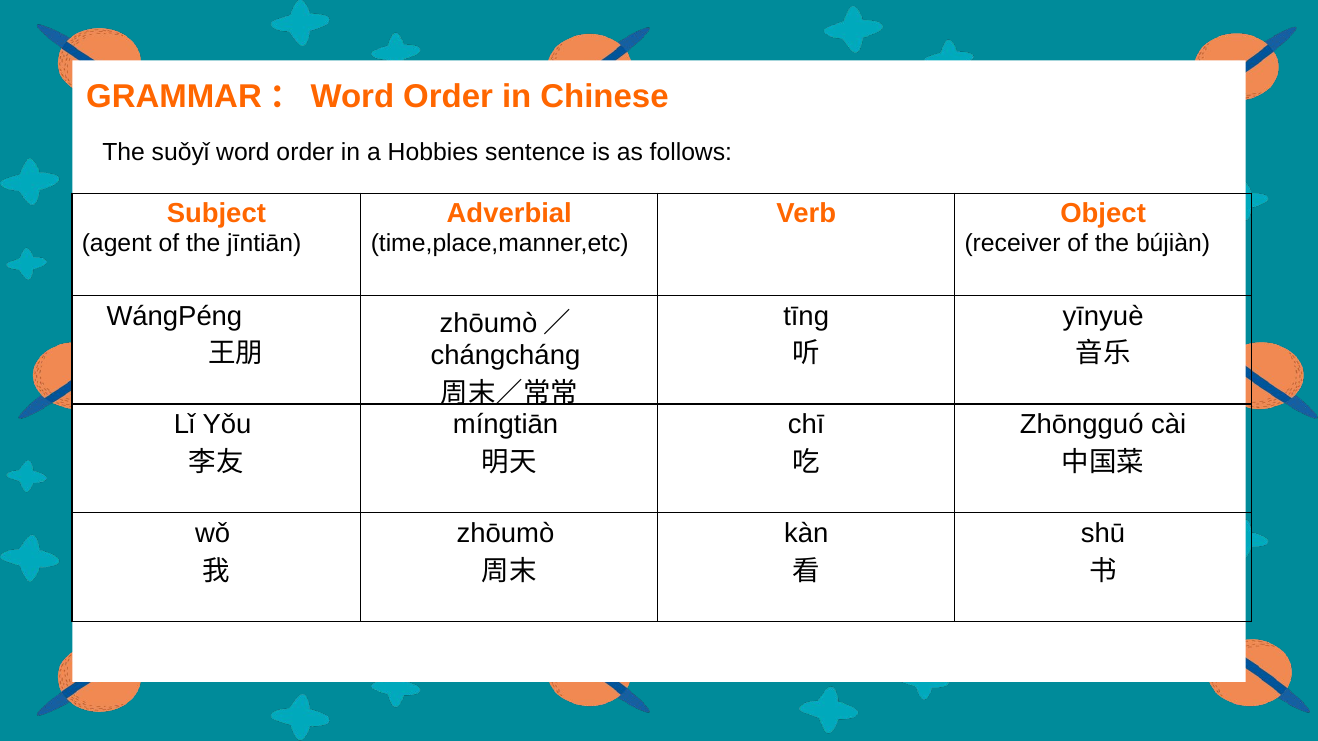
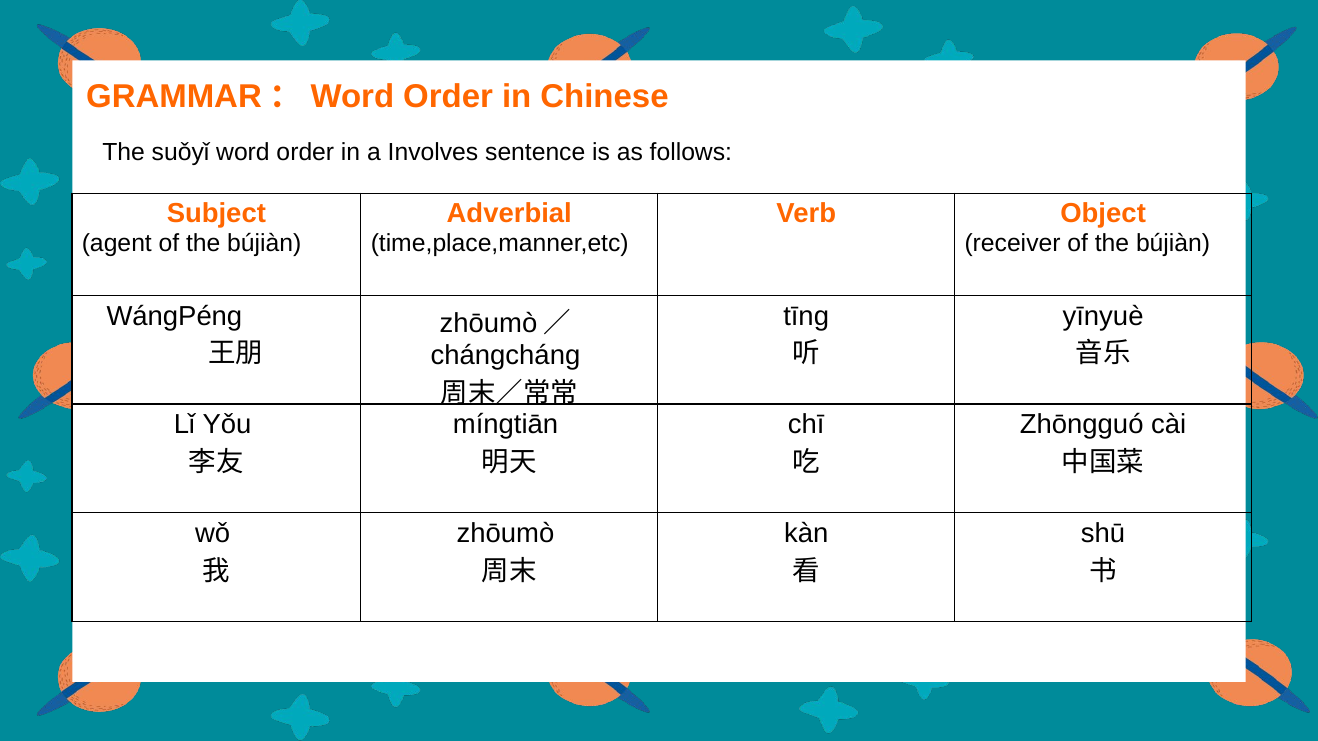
Hobbies: Hobbies -> Involves
agent of the jīntiān: jīntiān -> bújiàn
